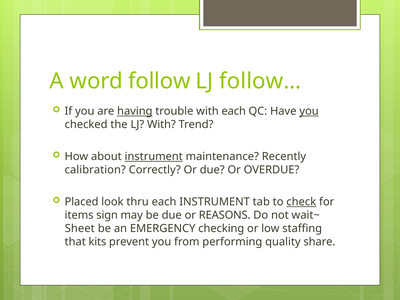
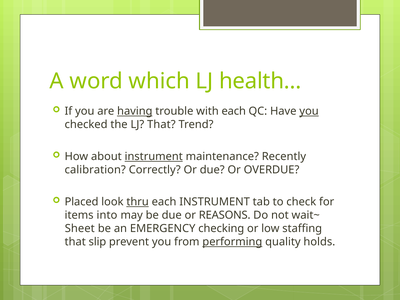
follow: follow -> which
follow…: follow… -> health…
LJ With: With -> That
thru underline: none -> present
check underline: present -> none
sign: sign -> into
kits: kits -> slip
performing underline: none -> present
share: share -> holds
